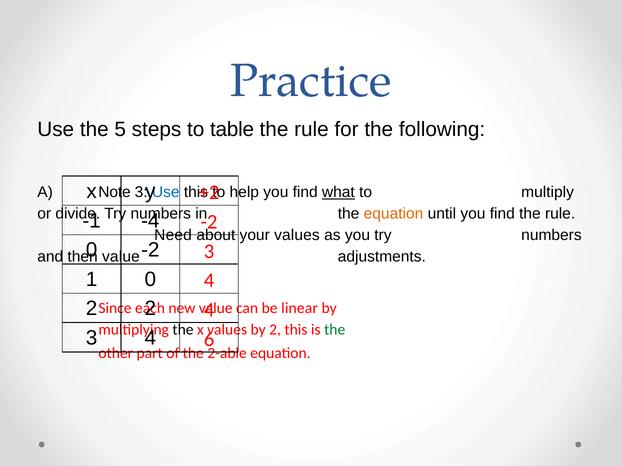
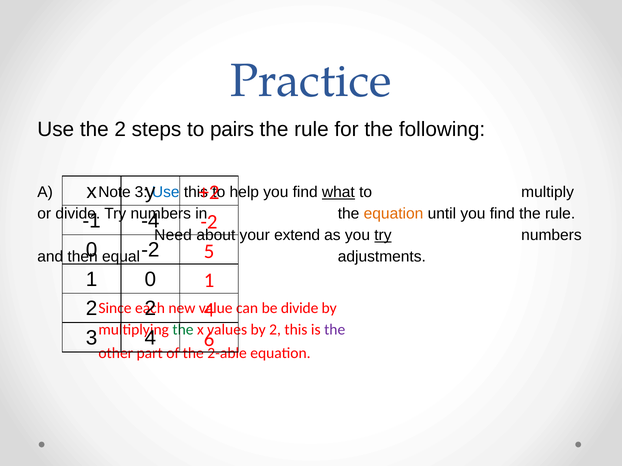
the 5: 5 -> 2
table: table -> pairs
your values: values -> extend
try at (383, 235) underline: none -> present
-2 3: 3 -> 5
value at (121, 257): value -> equal
0 4: 4 -> 1
be linear: linear -> divide
the at (183, 330) colour: black -> green
the at (335, 330) colour: green -> purple
